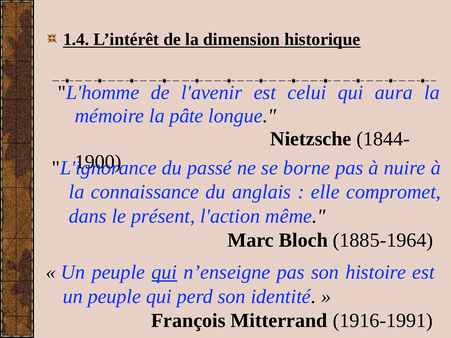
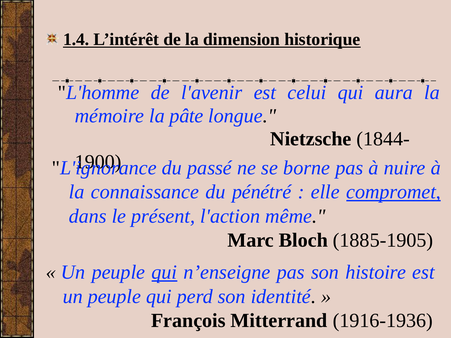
anglais: anglais -> pénétré
compromet underline: none -> present
1885-1964: 1885-1964 -> 1885-1905
1916-1991: 1916-1991 -> 1916-1936
